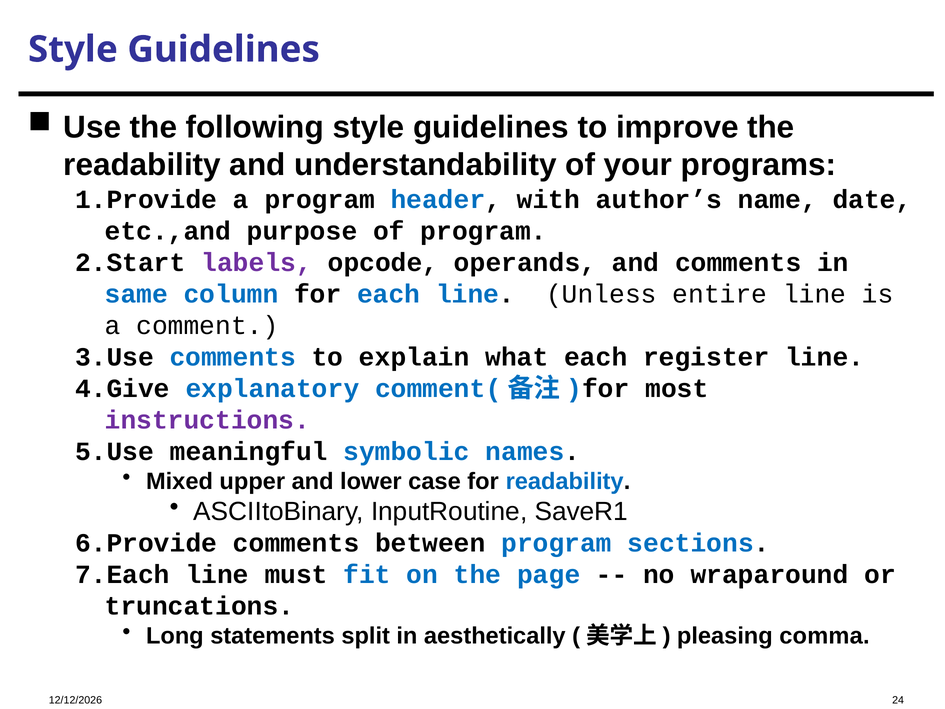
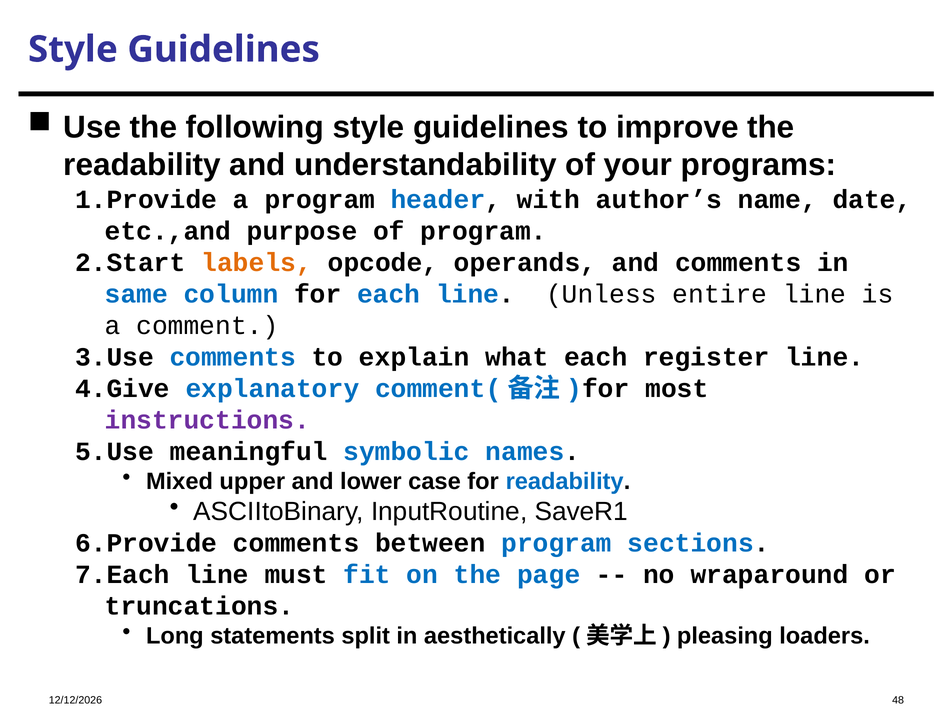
labels colour: purple -> orange
comma: comma -> loaders
24: 24 -> 48
